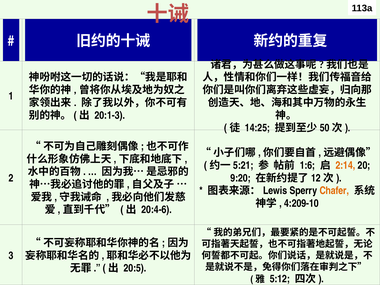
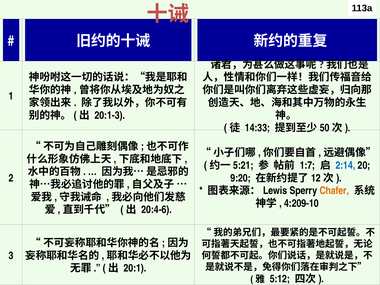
14:25: 14:25 -> 14:33
1:6: 1:6 -> 1:7
2:14 colour: orange -> blue
20:5: 20:5 -> 20:1
